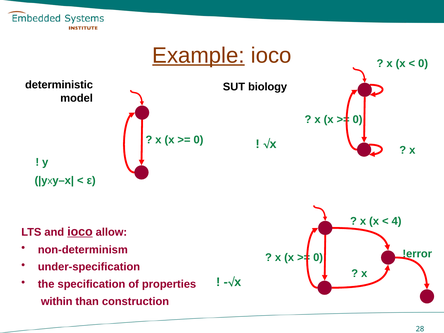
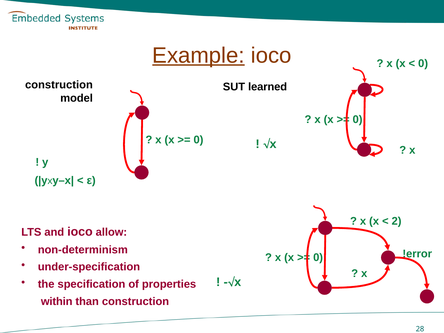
deterministic at (59, 85): deterministic -> construction
biology: biology -> learned
4: 4 -> 2
ioco at (80, 232) underline: present -> none
